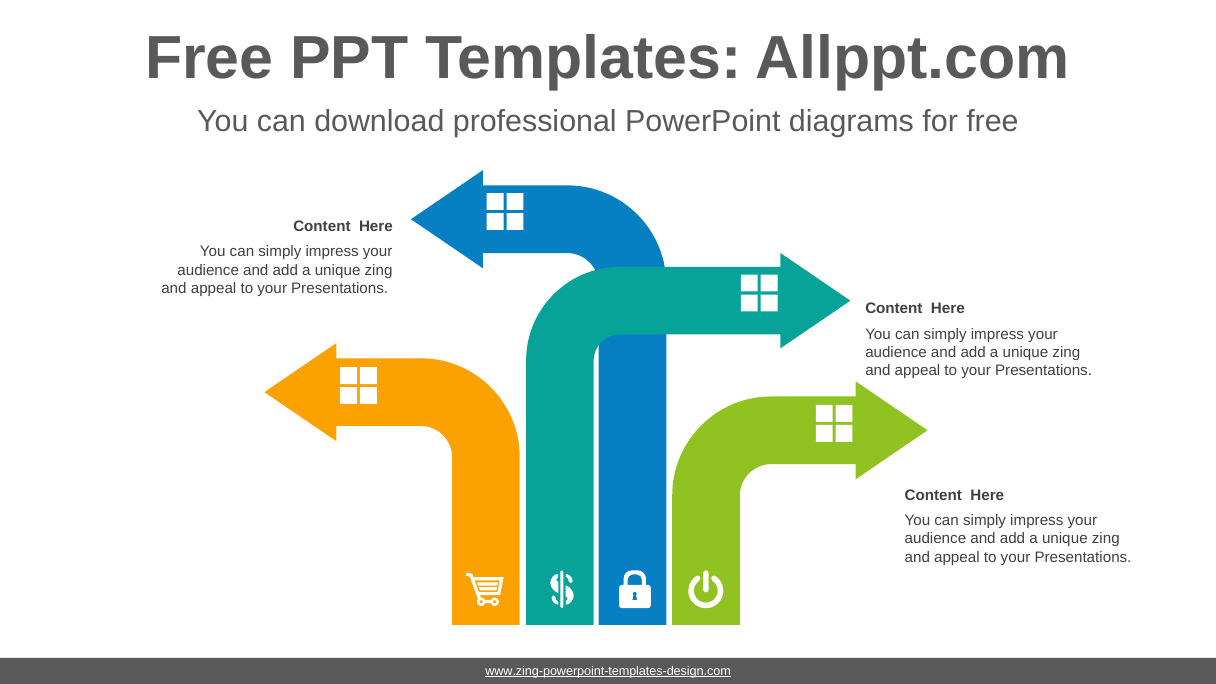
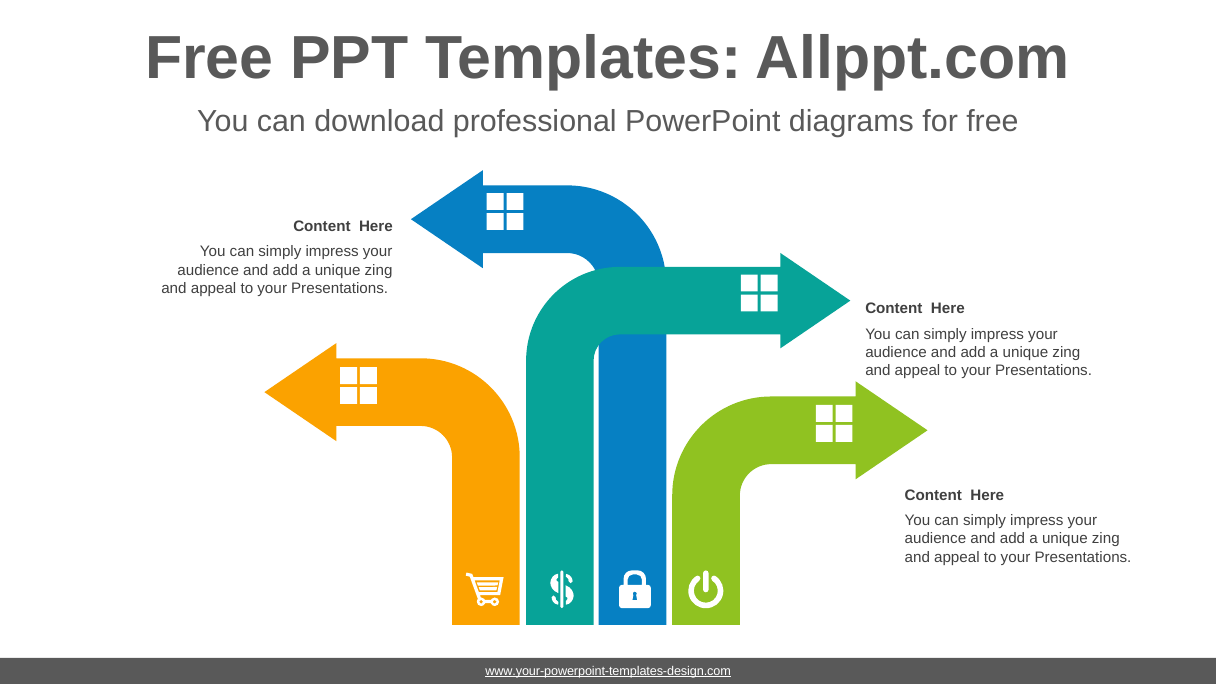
www.zing-powerpoint-templates-design.com: www.zing-powerpoint-templates-design.com -> www.your-powerpoint-templates-design.com
